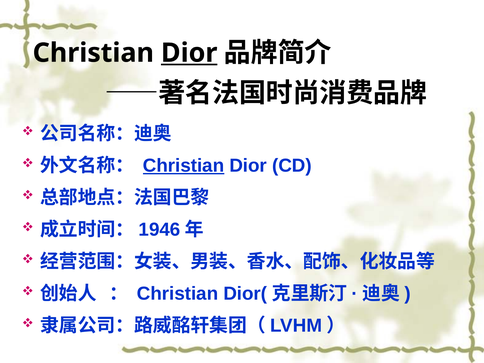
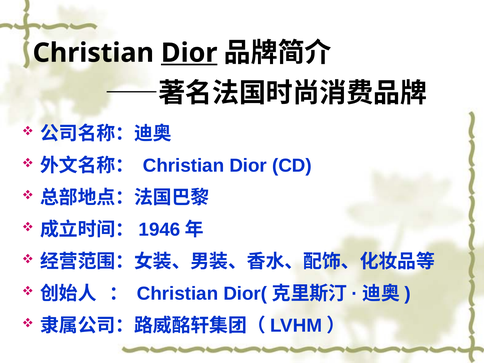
Christian at (184, 166) underline: present -> none
